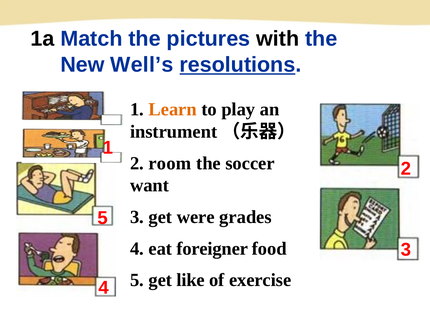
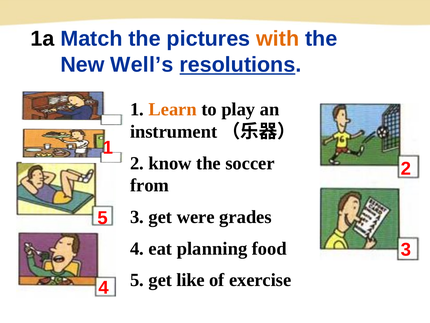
with colour: black -> orange
room: room -> know
want: want -> from
foreigner: foreigner -> planning
